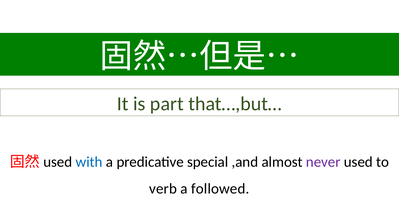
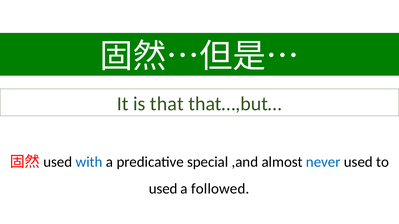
part: part -> that
never colour: purple -> blue
verb at (163, 189): verb -> used
